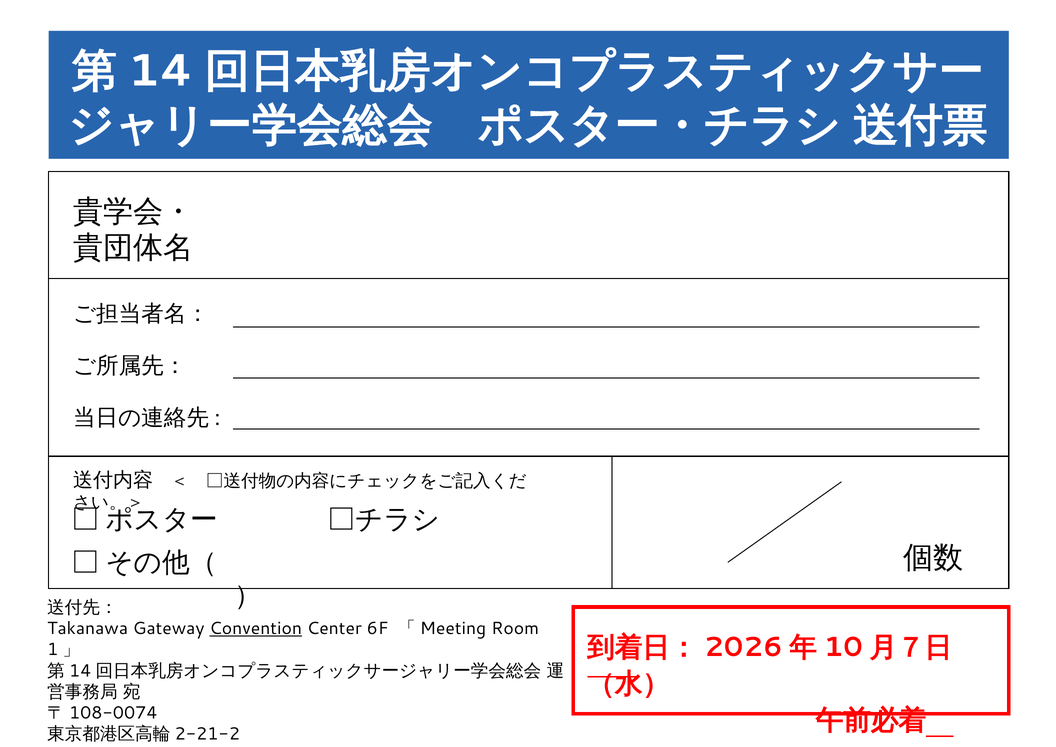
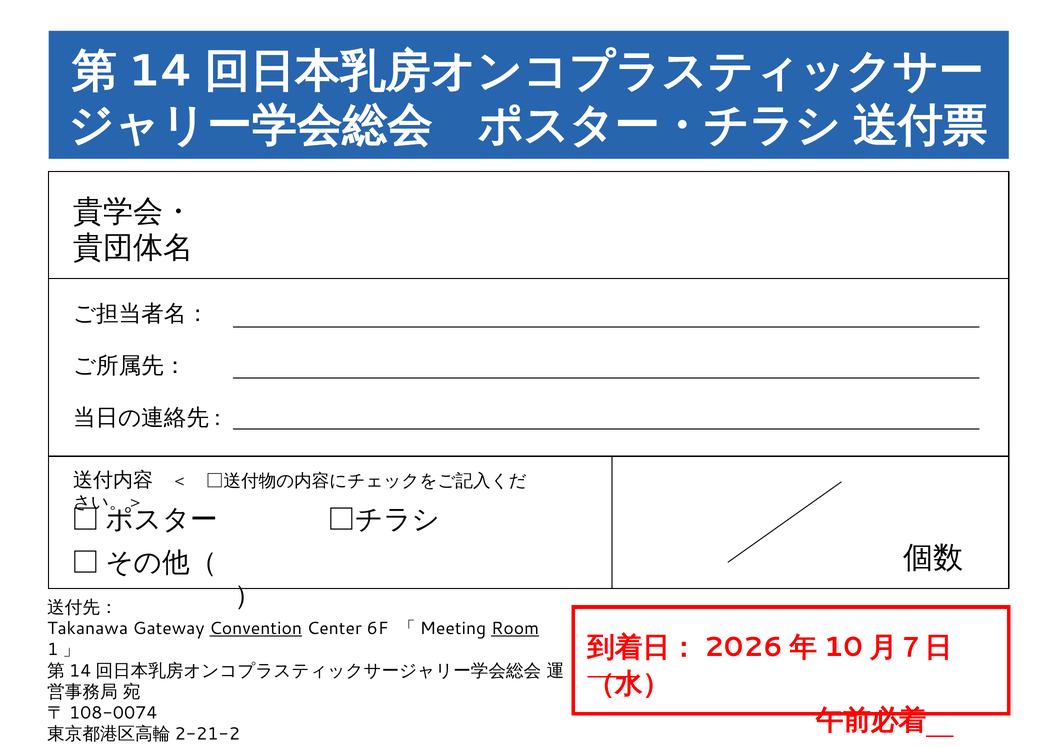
Room underline: none -> present
